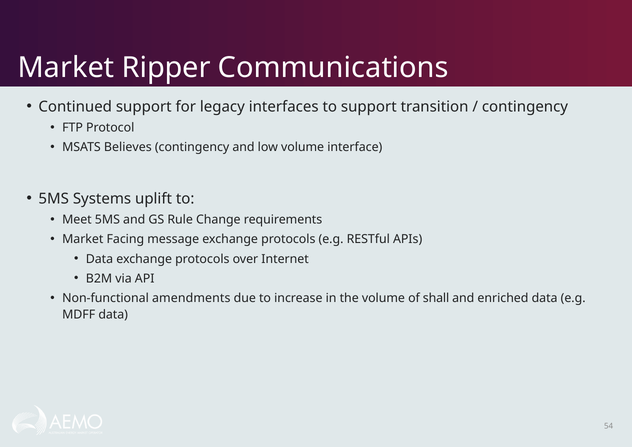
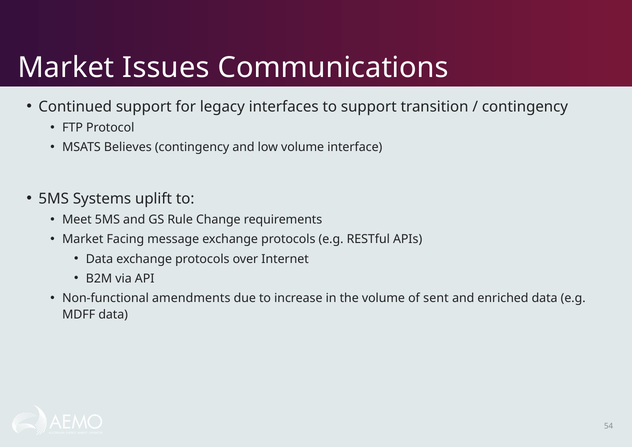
Ripper: Ripper -> Issues
shall: shall -> sent
